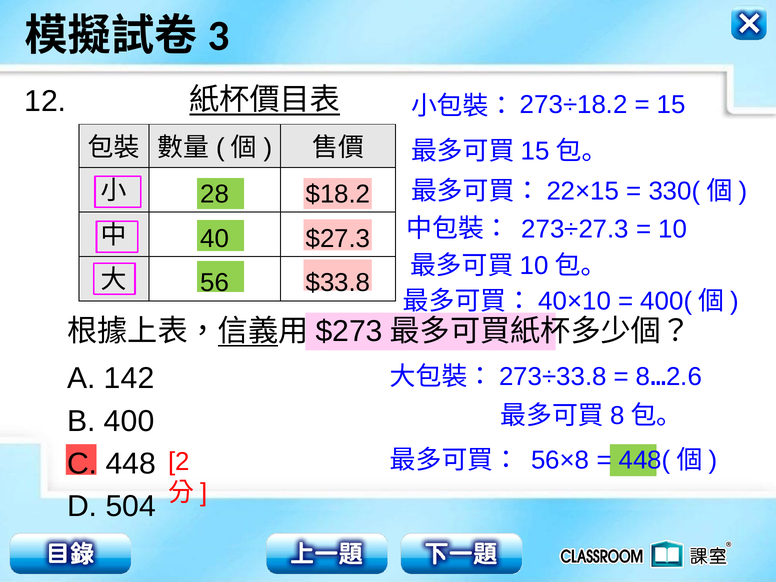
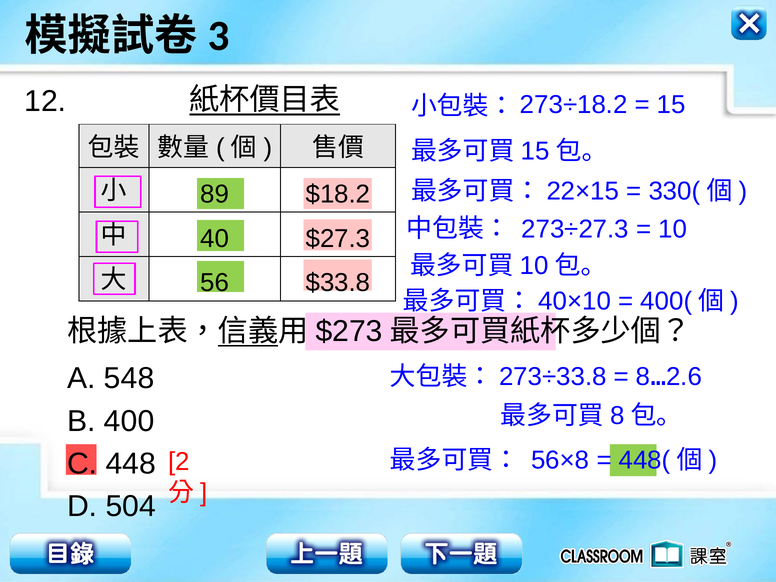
28: 28 -> 89
142: 142 -> 548
